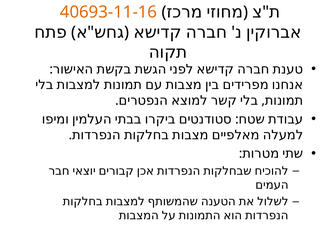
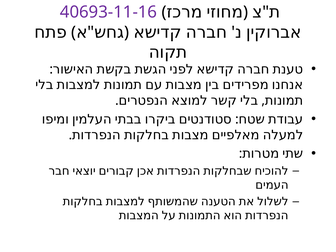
40693-11-16 colour: orange -> purple
